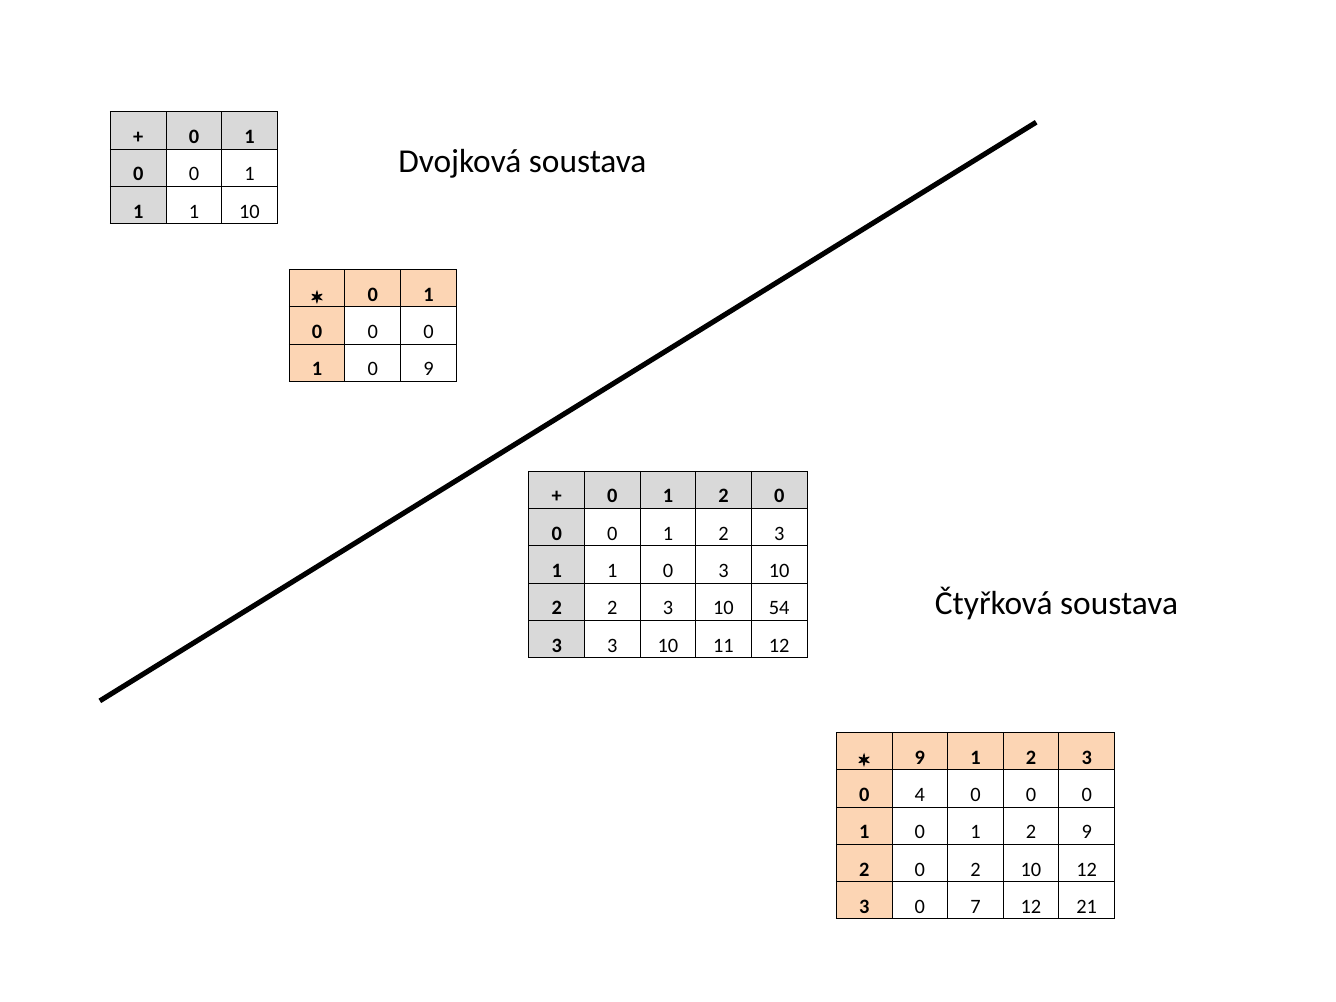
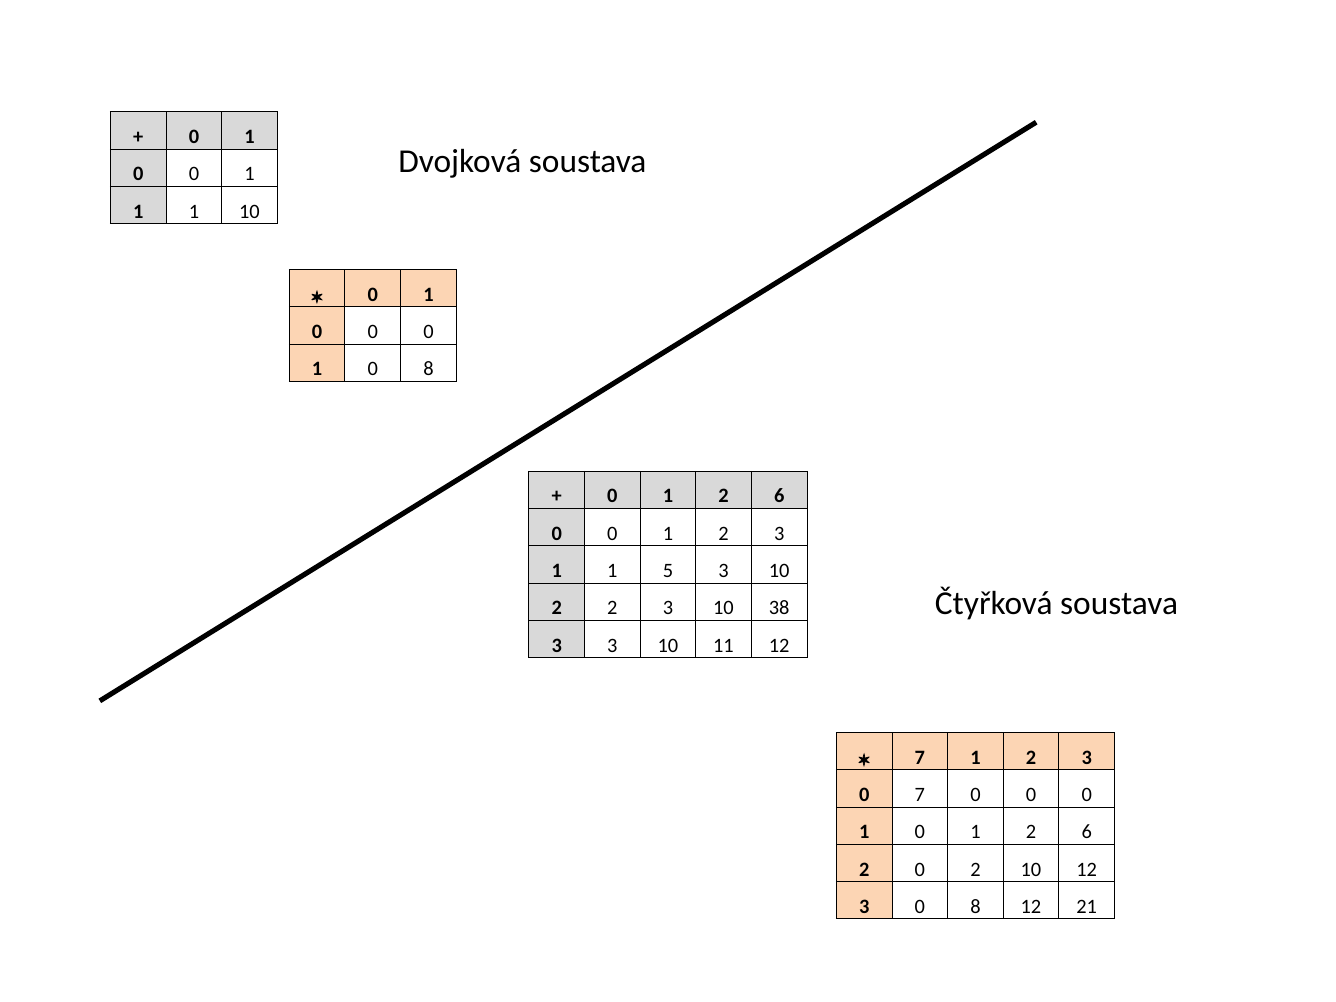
1 0 9: 9 -> 8
0 at (779, 496): 0 -> 6
1 1 0: 0 -> 5
54: 54 -> 38
9 at (920, 757): 9 -> 7
0 4: 4 -> 7
9 at (1087, 832): 9 -> 6
3 0 7: 7 -> 8
